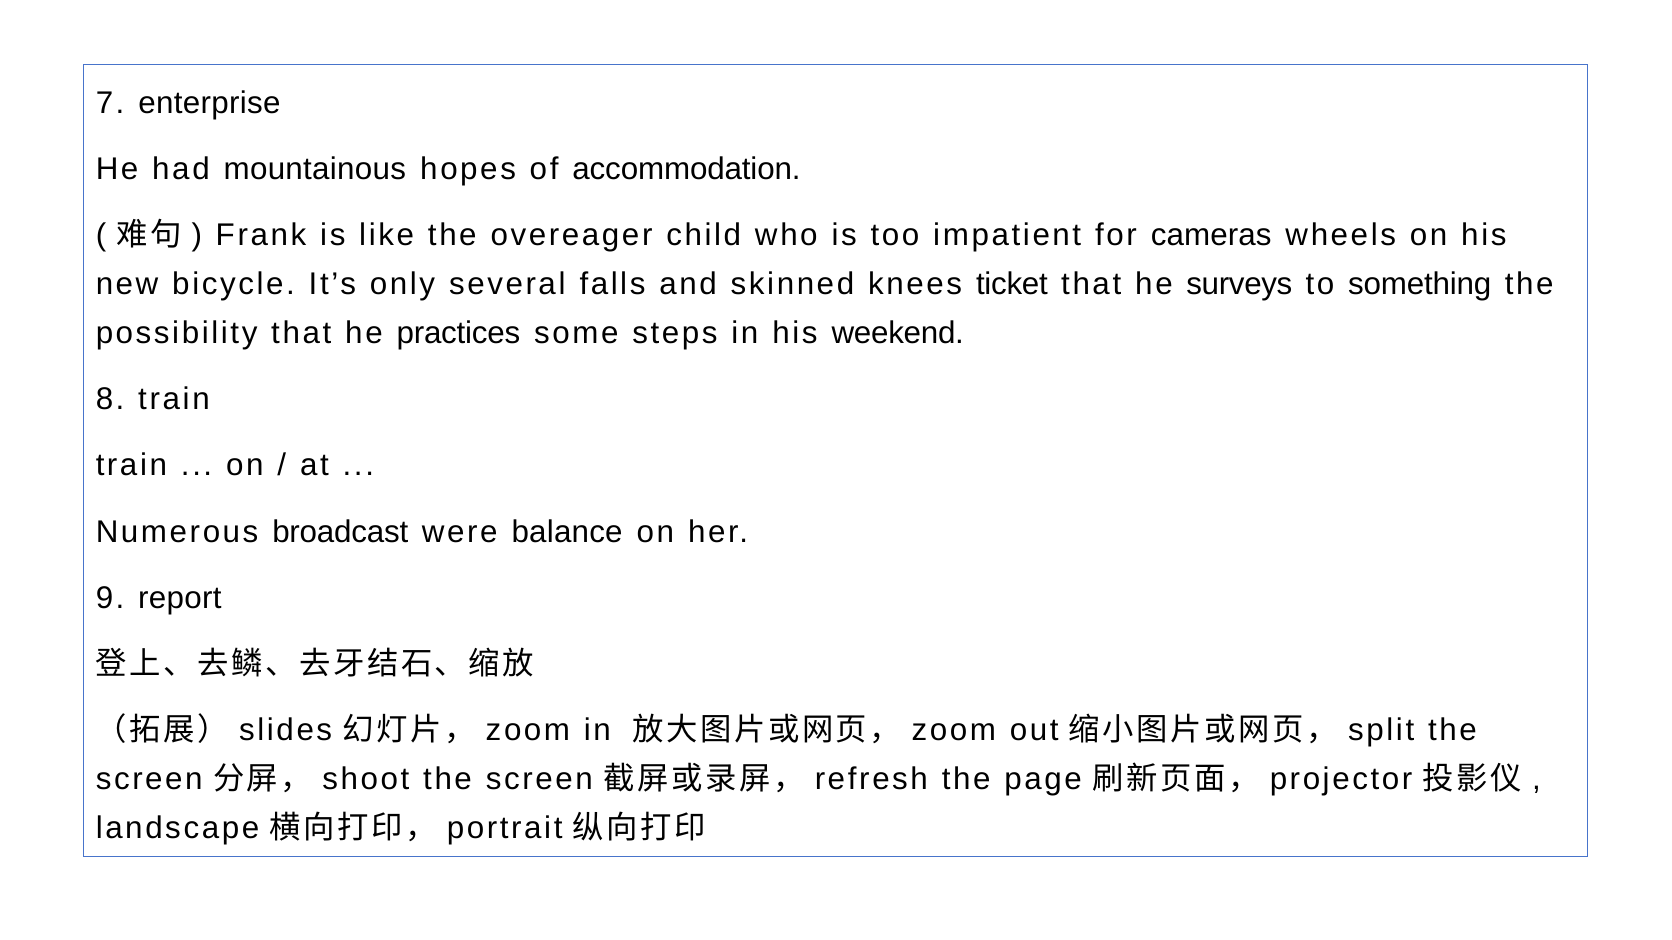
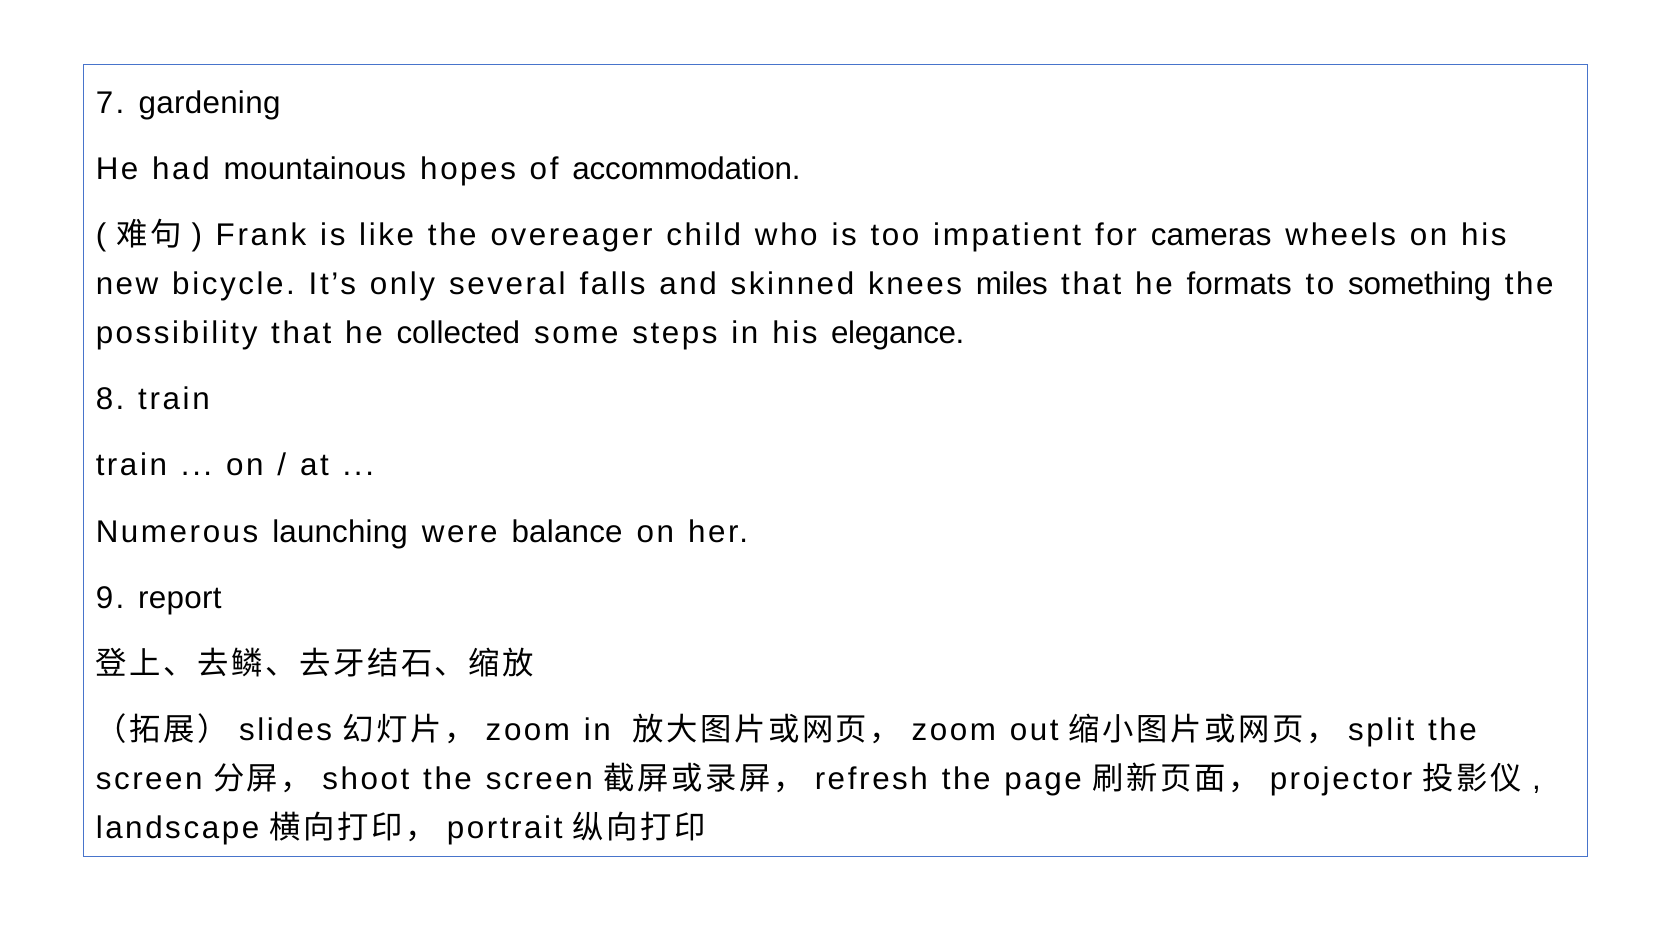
enterprise: enterprise -> gardening
ticket: ticket -> miles
surveys: surveys -> formats
practices: practices -> collected
weekend: weekend -> elegance
broadcast: broadcast -> launching
